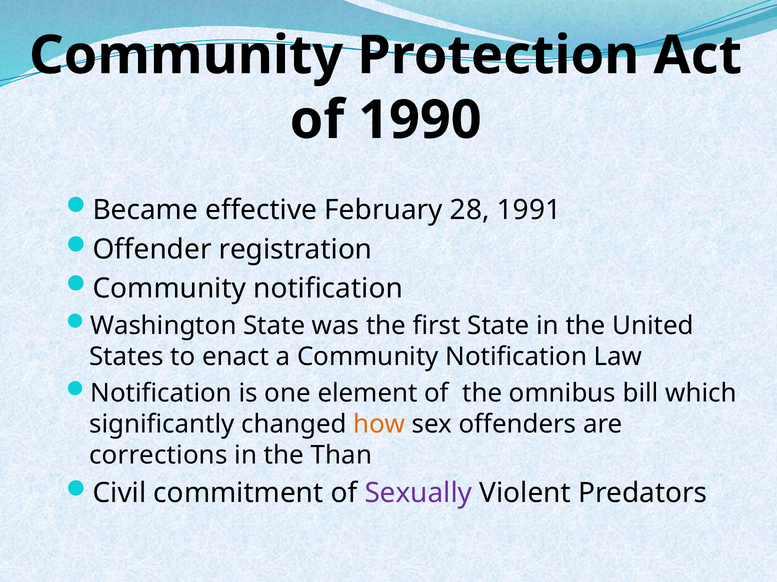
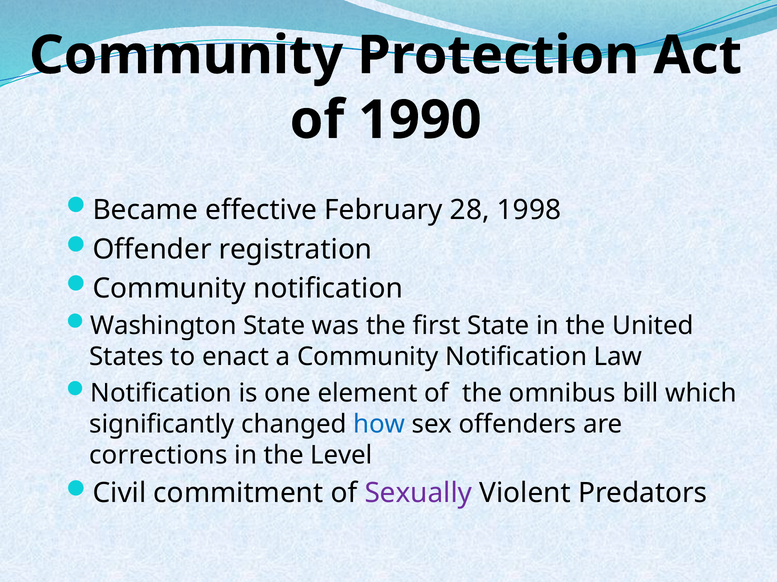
1991: 1991 -> 1998
how colour: orange -> blue
Than: Than -> Level
